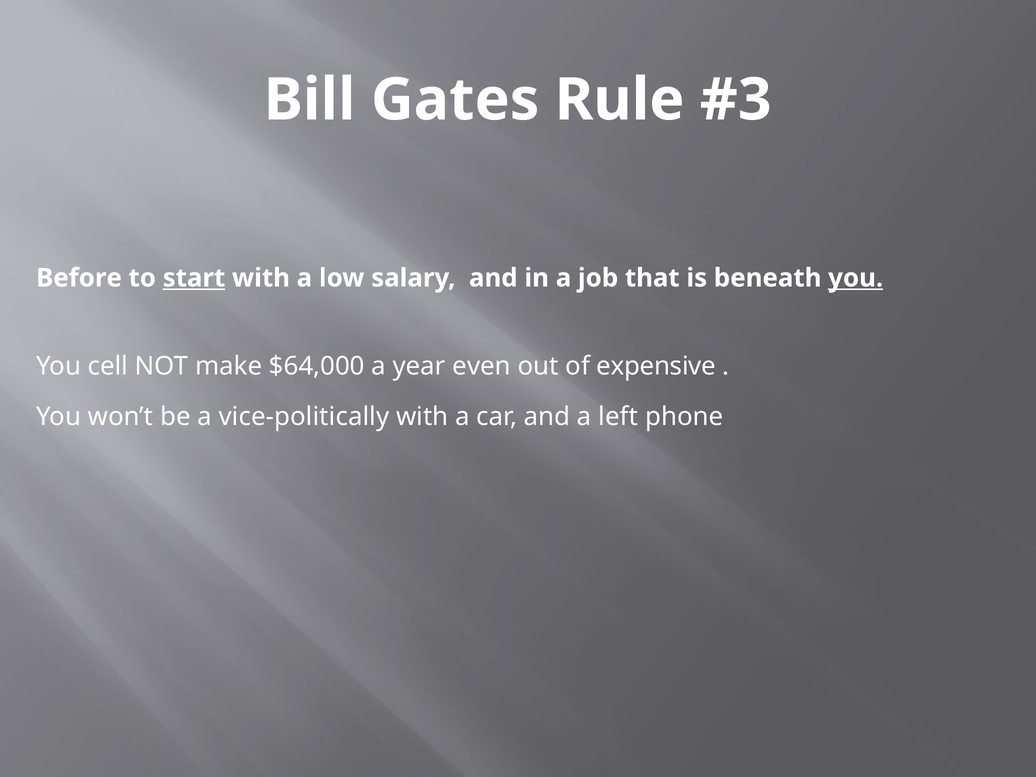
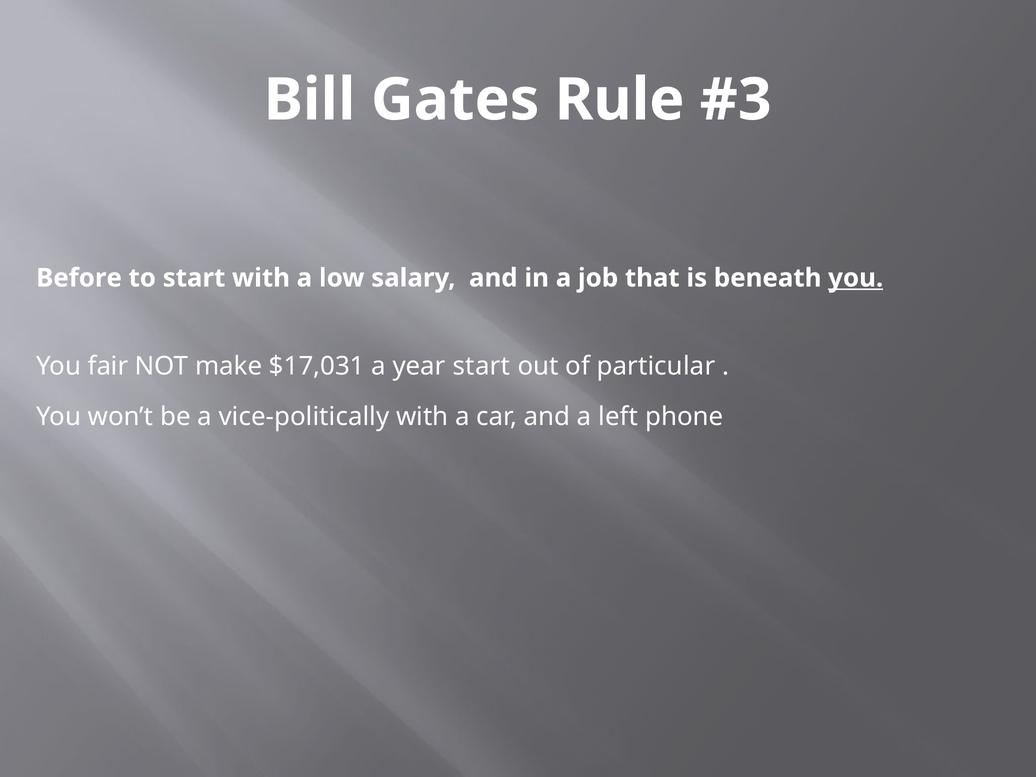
start at (194, 278) underline: present -> none
cell: cell -> fair
$64,000: $64,000 -> $17,031
year even: even -> start
expensive: expensive -> particular
